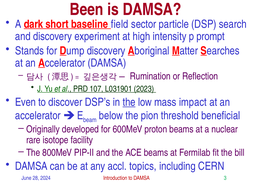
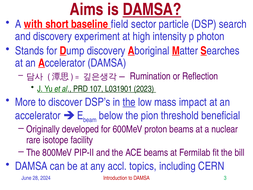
Been: Been -> Aims
DAMSA at (152, 10) underline: none -> present
dark: dark -> with
prompt: prompt -> photon
Even: Even -> More
